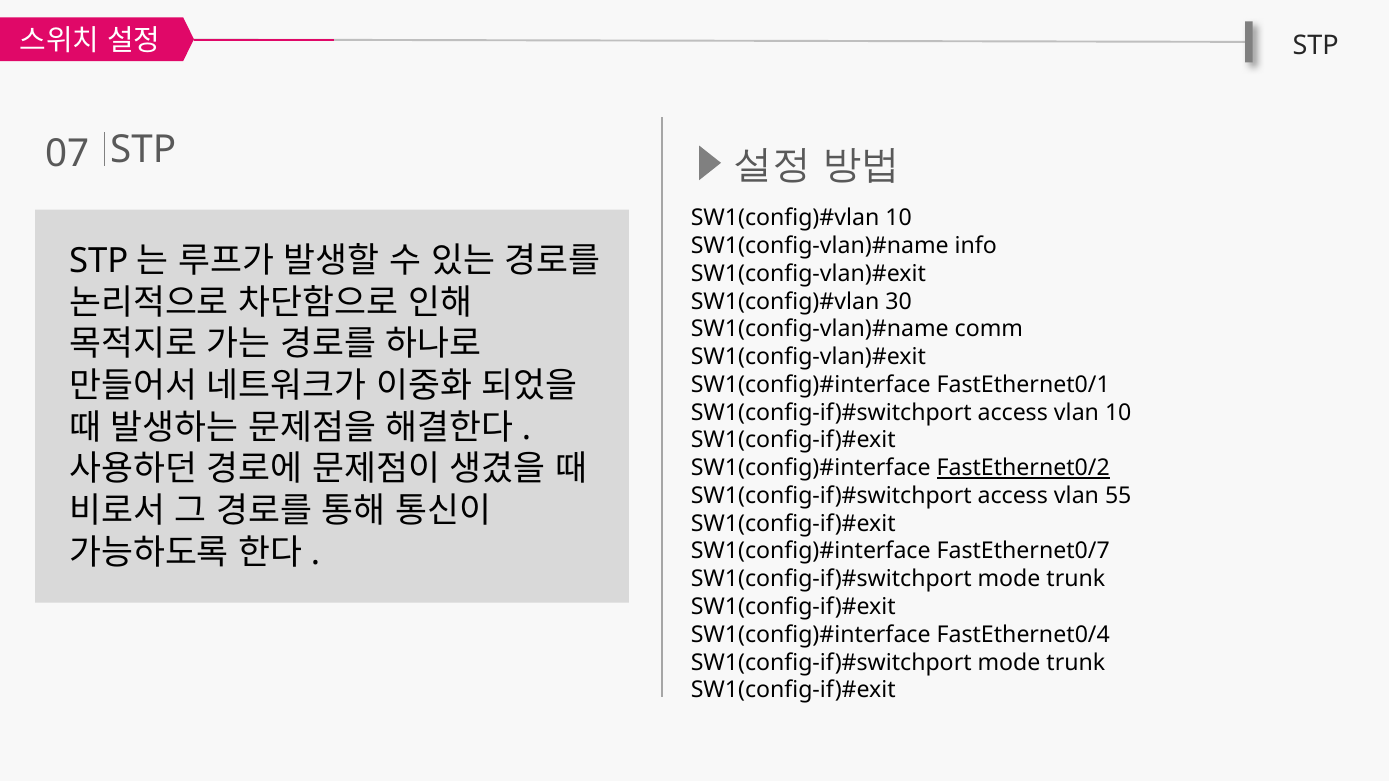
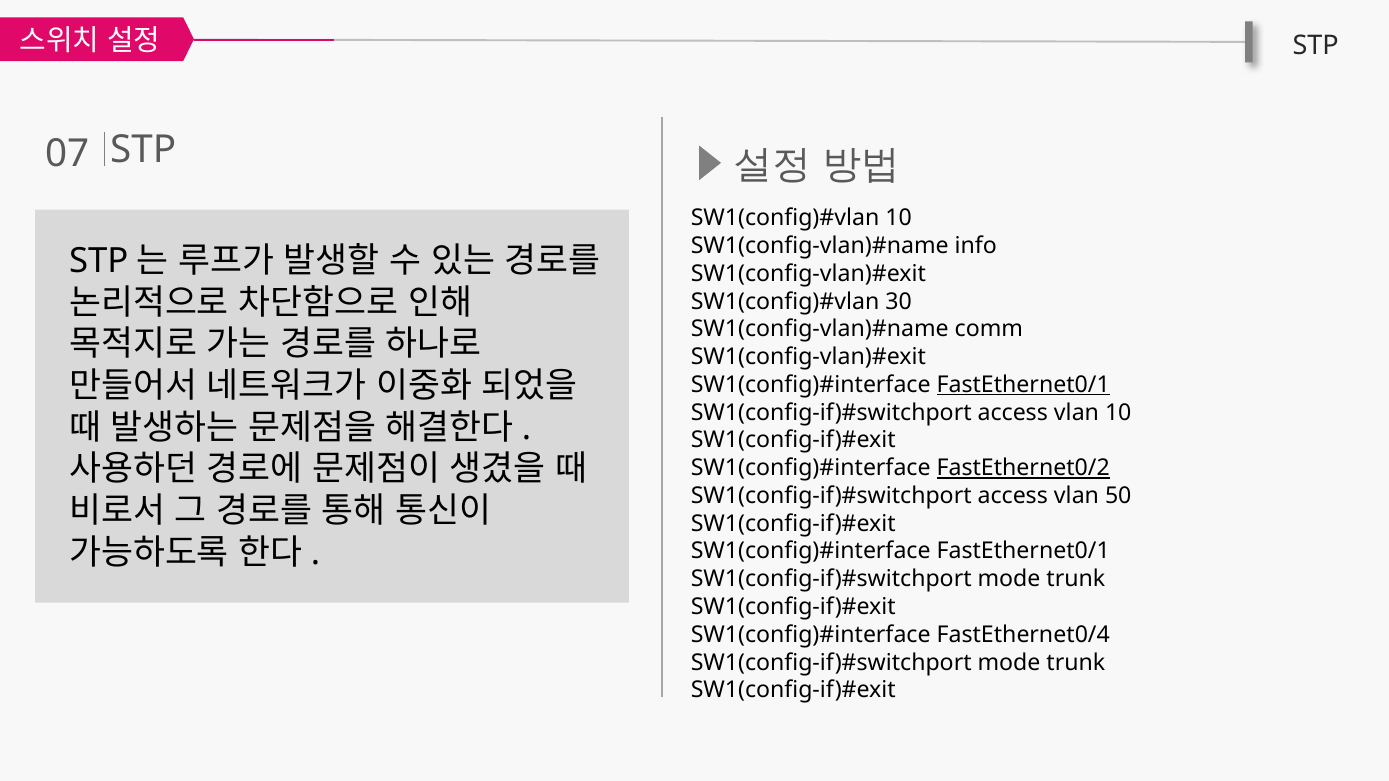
FastEthernet0/1 at (1023, 385) underline: none -> present
55: 55 -> 50
FastEthernet0/7 at (1023, 552): FastEthernet0/7 -> FastEthernet0/1
